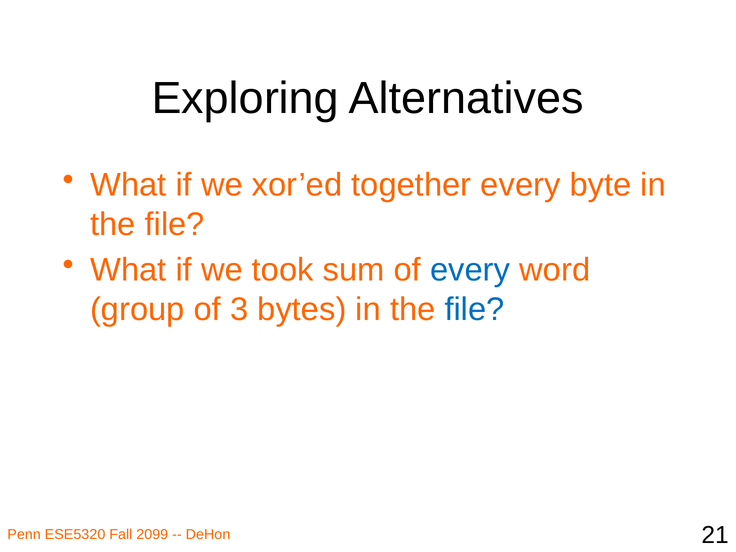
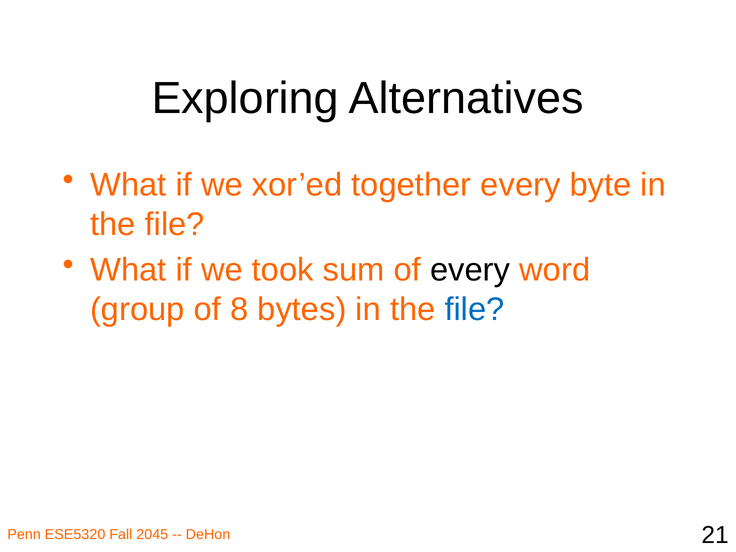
every at (470, 270) colour: blue -> black
3: 3 -> 8
2099: 2099 -> 2045
